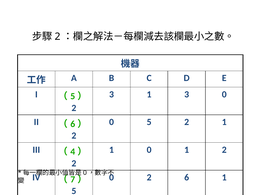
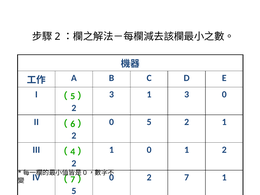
6: 6 -> 7
